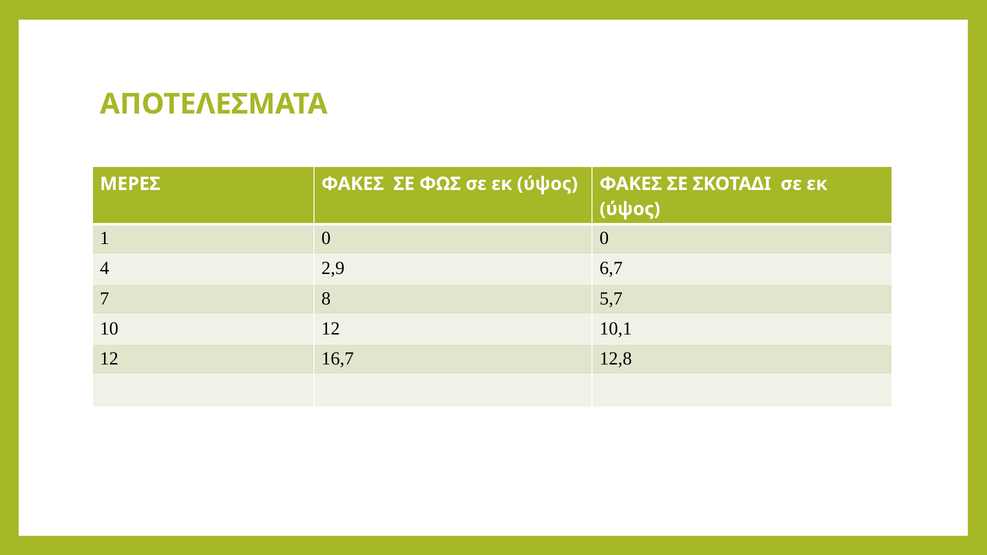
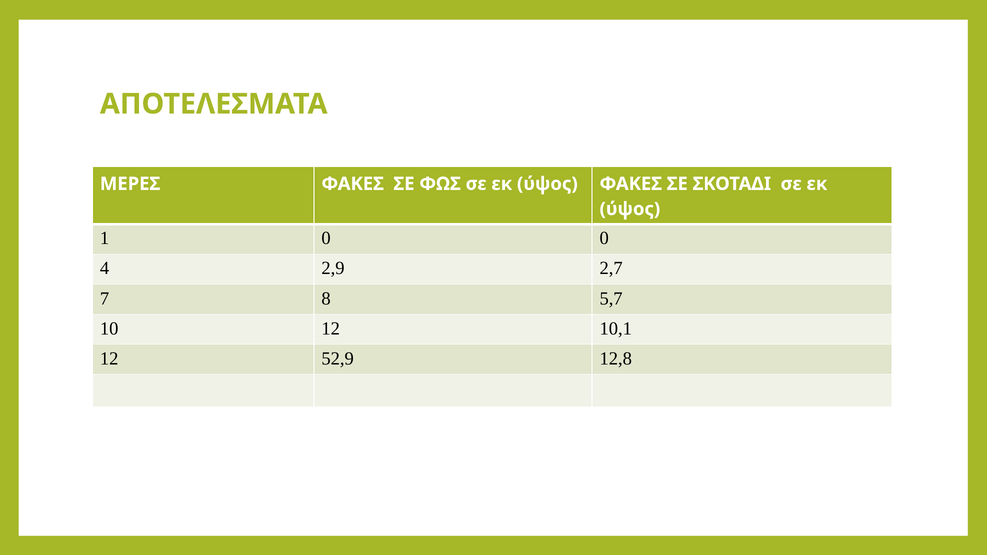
6,7: 6,7 -> 2,7
16,7: 16,7 -> 52,9
